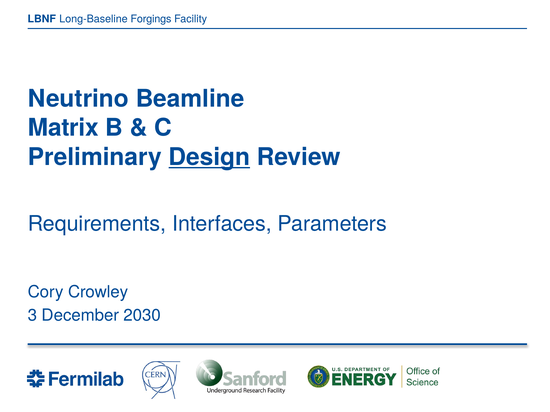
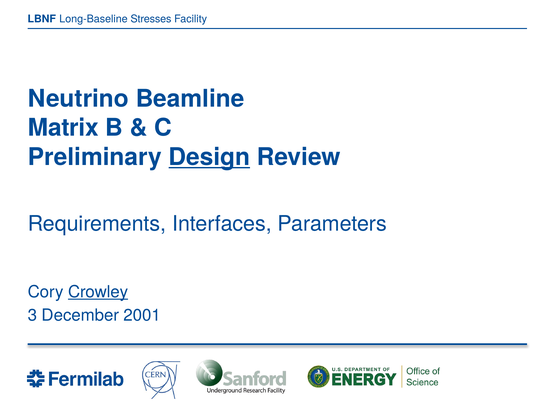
Forgings: Forgings -> Stresses
Crowley underline: none -> present
2030: 2030 -> 2001
